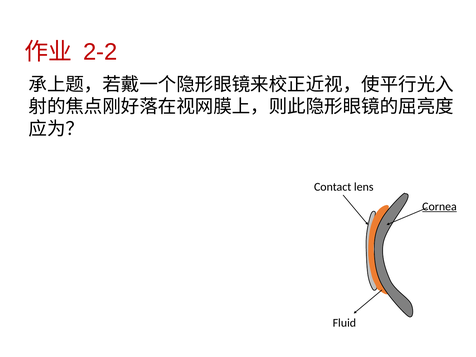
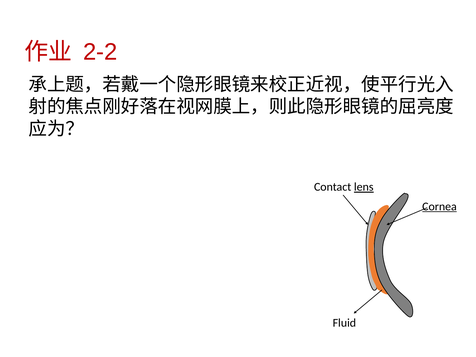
lens underline: none -> present
